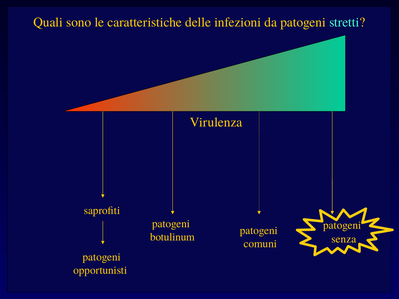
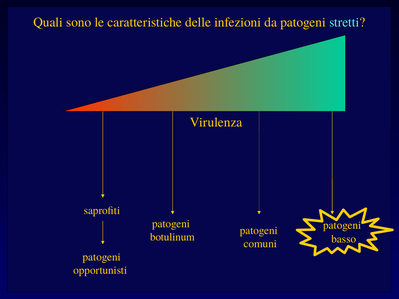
senza: senza -> basso
